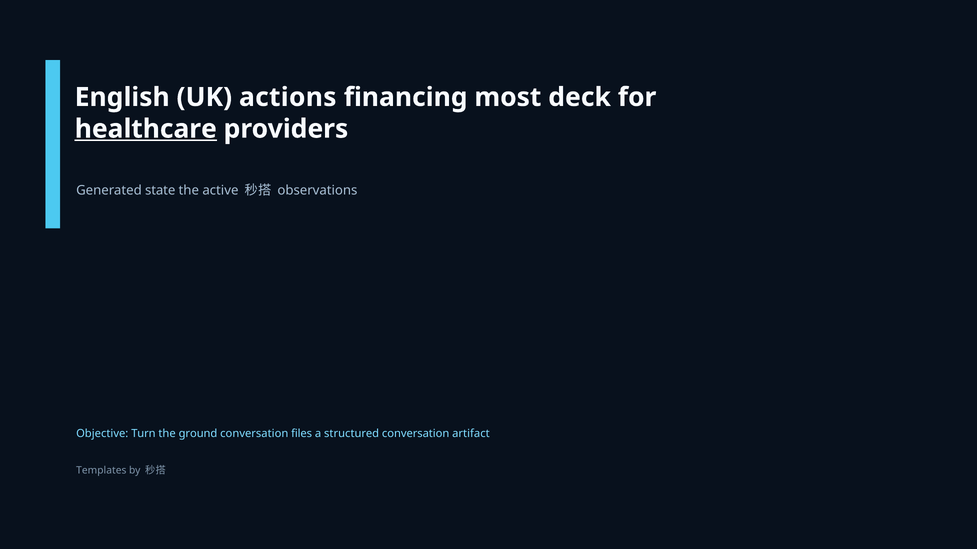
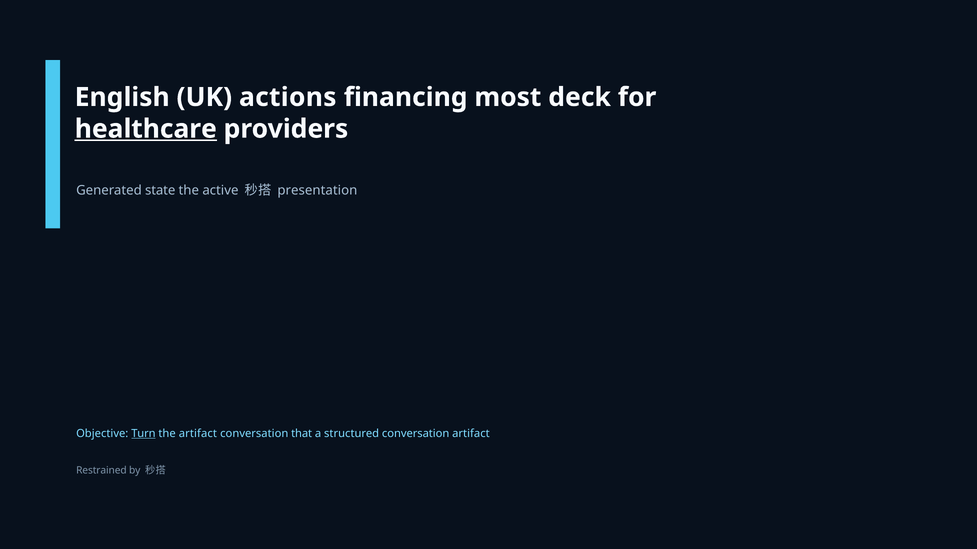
observations: observations -> presentation
Turn underline: none -> present
the ground: ground -> artifact
files: files -> that
Templates: Templates -> Restrained
